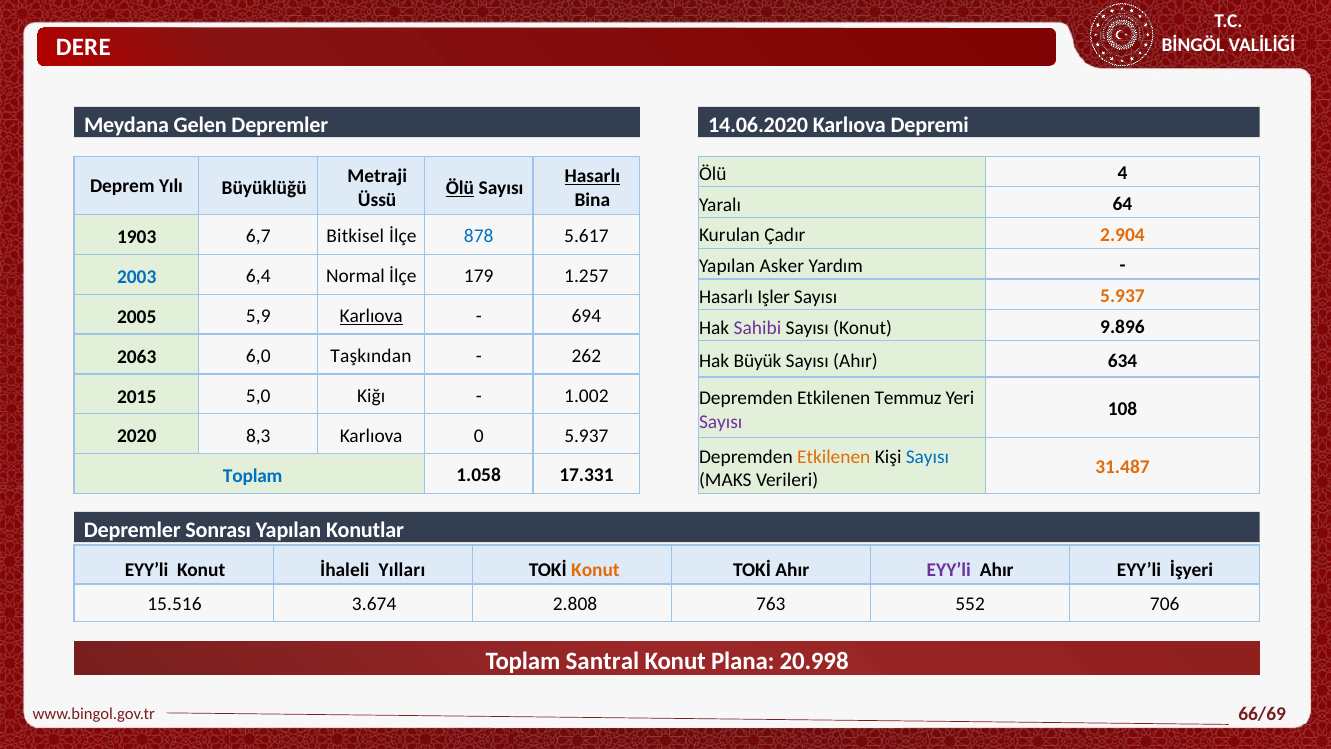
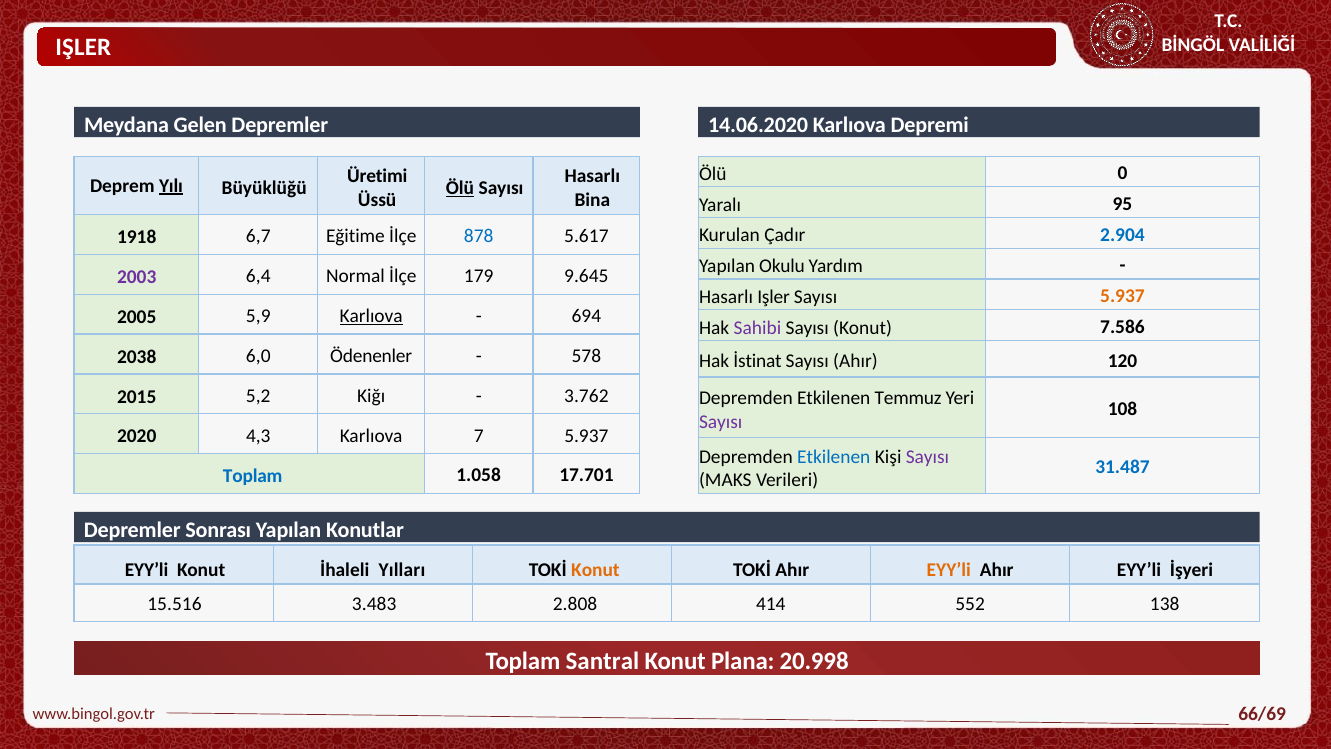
DERE at (83, 48): DERE -> IŞLER
4: 4 -> 0
Metraji: Metraji -> Üretimi
Hasarlı at (592, 176) underline: present -> none
Yılı underline: none -> present
64: 64 -> 95
2.904 colour: orange -> blue
1903: 1903 -> 1918
Bitkisel: Bitkisel -> Eğitime
Asker: Asker -> Okulu
2003 colour: blue -> purple
1.257: 1.257 -> 9.645
9.896: 9.896 -> 7.586
2063: 2063 -> 2038
Taşkından: Taşkından -> Ödenenler
262: 262 -> 578
Büyük: Büyük -> İstinat
634: 634 -> 120
5,0: 5,0 -> 5,2
1.002: 1.002 -> 3.762
8,3: 8,3 -> 4,3
0: 0 -> 7
Etkilenen at (834, 456) colour: orange -> blue
Sayısı at (927, 456) colour: blue -> purple
31.487 colour: orange -> blue
17.331: 17.331 -> 17.701
EYY’li at (949, 570) colour: purple -> orange
3.674: 3.674 -> 3.483
763: 763 -> 414
706: 706 -> 138
